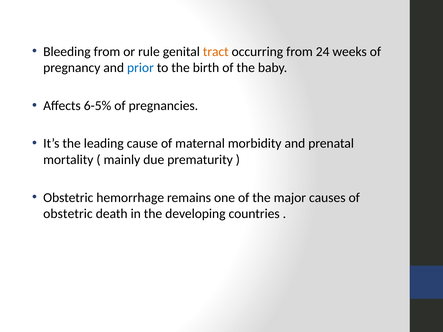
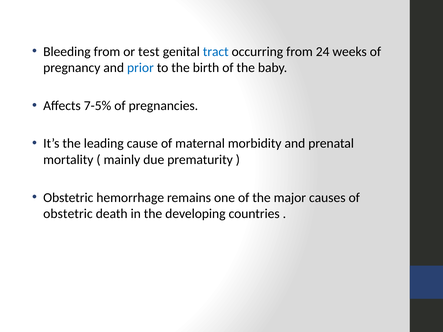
rule: rule -> test
tract colour: orange -> blue
6-5%: 6-5% -> 7-5%
